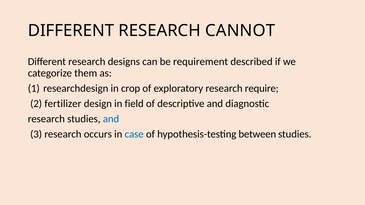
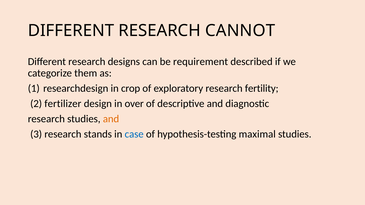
require: require -> fertility
field: field -> over
and at (111, 119) colour: blue -> orange
occurs: occurs -> stands
between: between -> maximal
